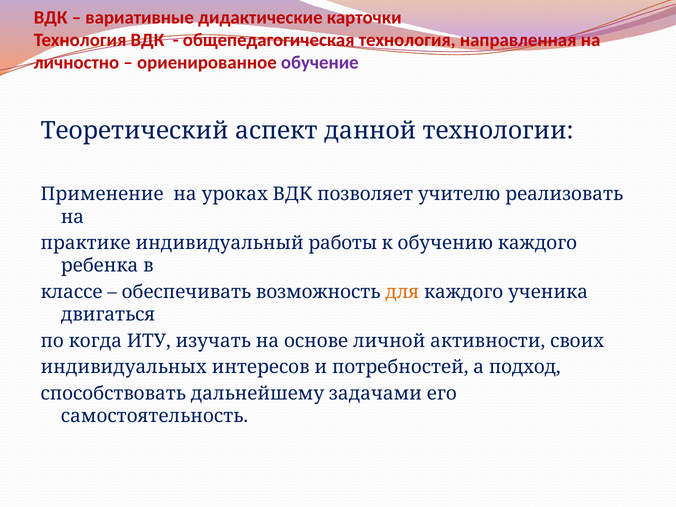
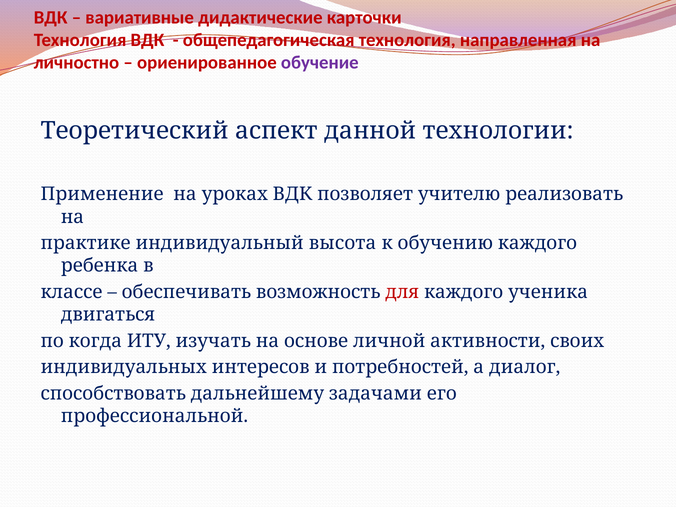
работы: работы -> высота
для colour: orange -> red
подход: подход -> диалог
самостоятельность: самостоятельность -> профессиональной
